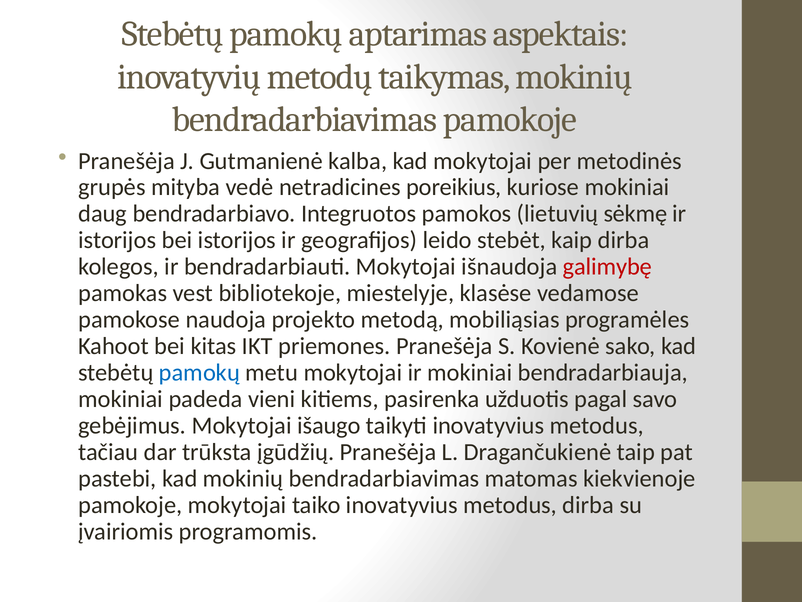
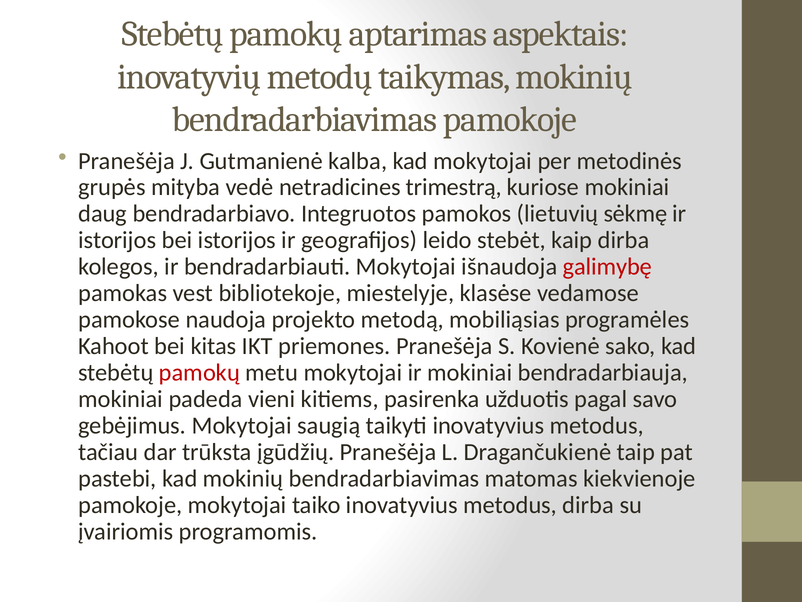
poreikius: poreikius -> trimestrą
pamokų at (199, 372) colour: blue -> red
išaugo: išaugo -> saugią
